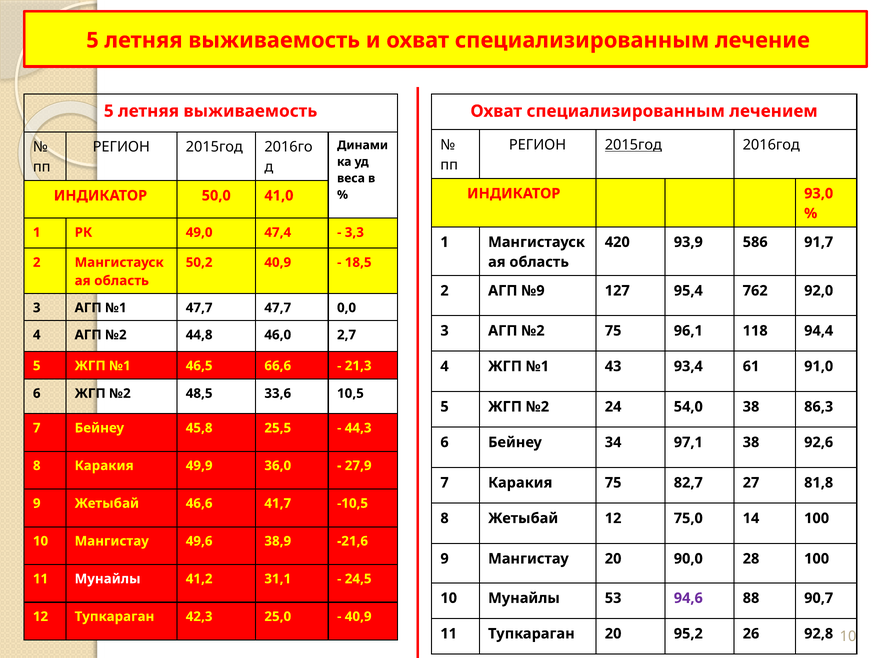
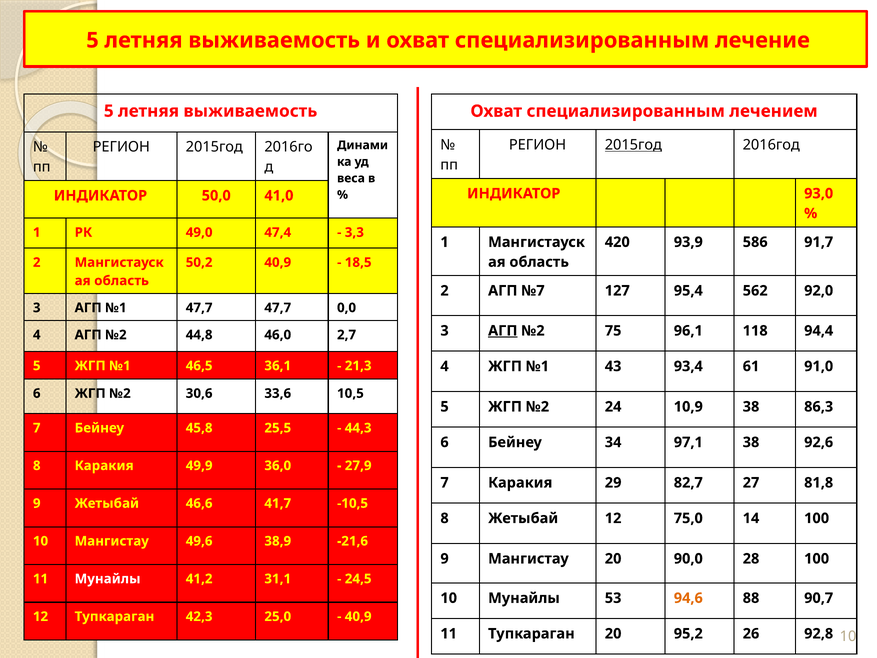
№9: №9 -> №7
762: 762 -> 562
АГП at (503, 331) underline: none -> present
66,6: 66,6 -> 36,1
48,5: 48,5 -> 30,6
54,0: 54,0 -> 10,9
Каракия 75: 75 -> 29
94,6 colour: purple -> orange
